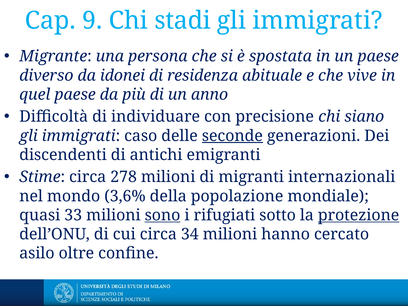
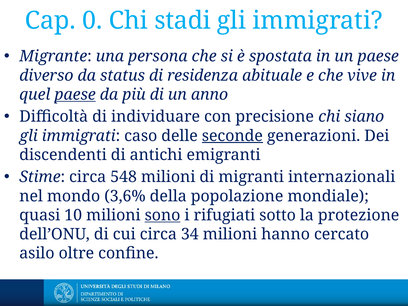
9: 9 -> 0
idonei: idonei -> status
paese at (75, 94) underline: none -> present
278: 278 -> 548
33: 33 -> 10
protezione underline: present -> none
